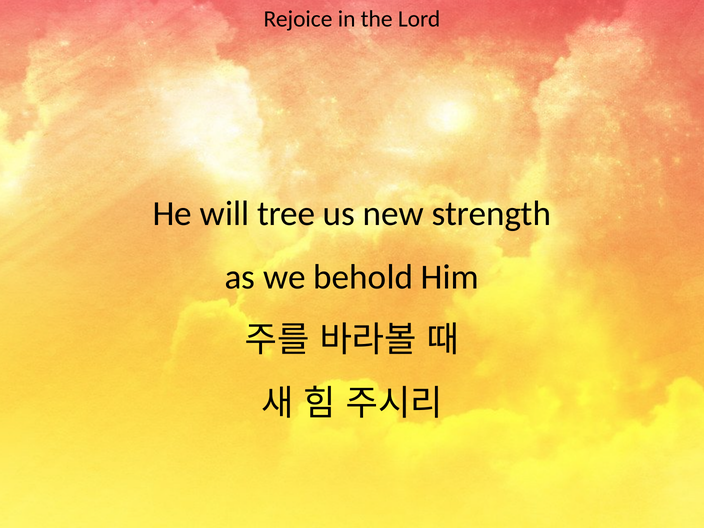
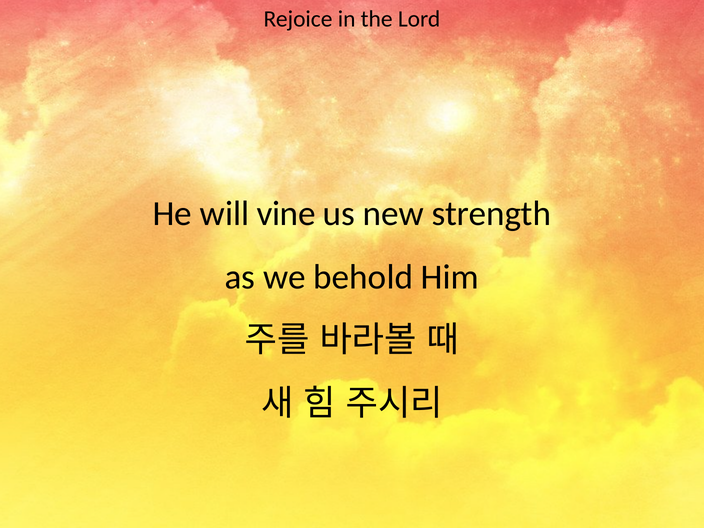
tree: tree -> vine
